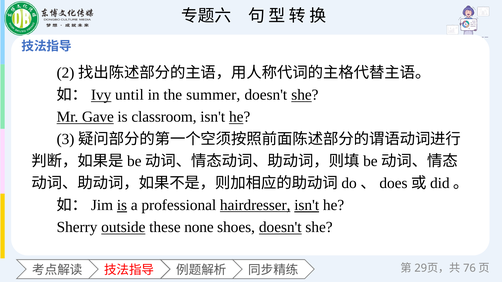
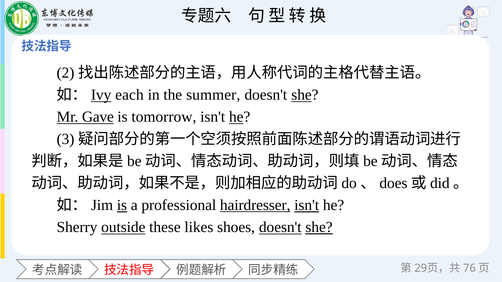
until: until -> each
classroom: classroom -> tomorrow
none: none -> likes
she at (319, 227) underline: none -> present
